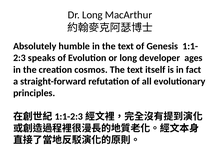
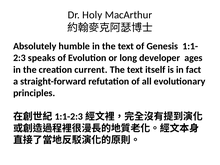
Dr Long: Long -> Holy
cosmos: cosmos -> current
